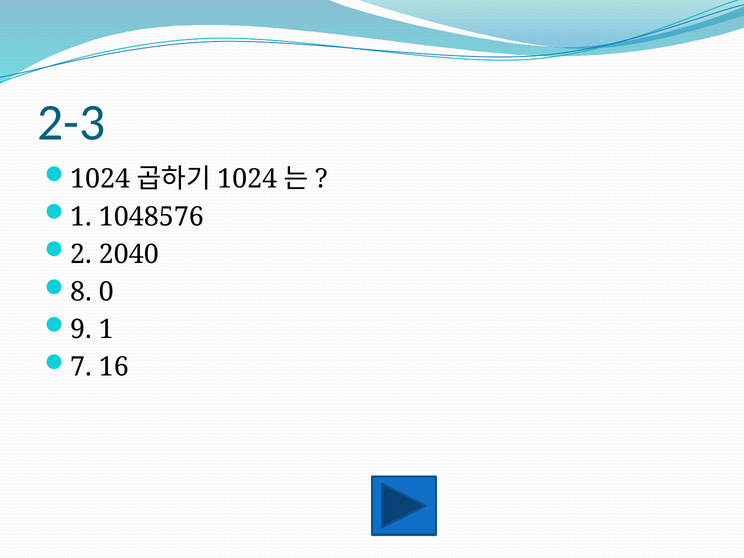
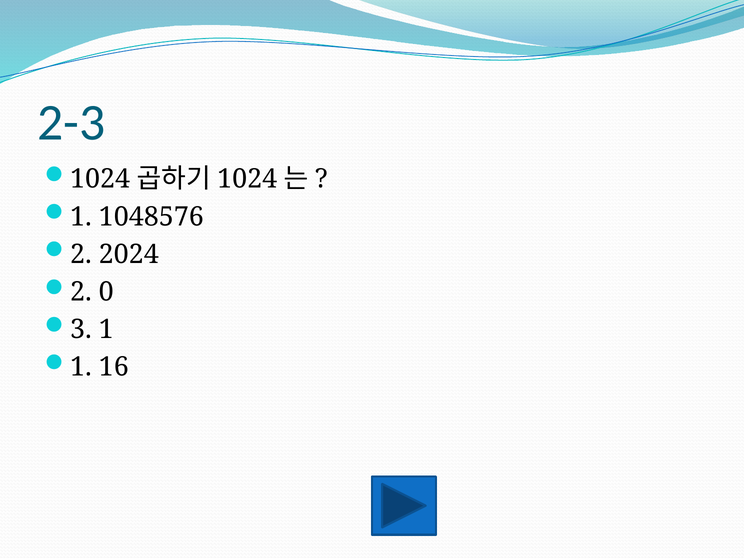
2040: 2040 -> 2024
8 at (81, 292): 8 -> 2
9: 9 -> 3
7 at (81, 367): 7 -> 1
